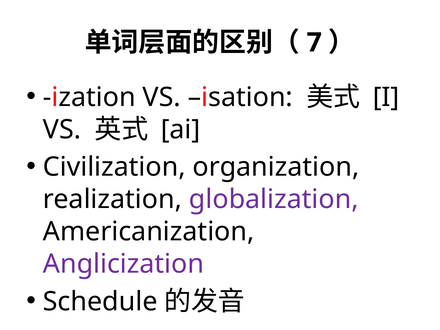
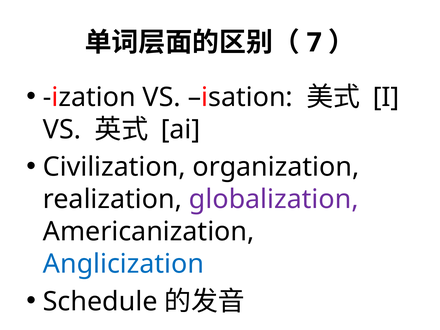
Anglicization colour: purple -> blue
